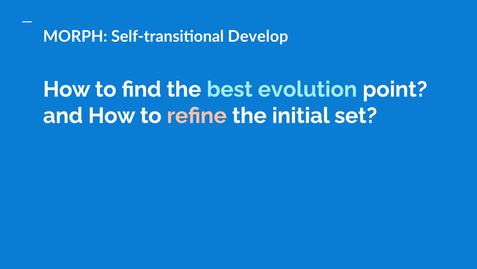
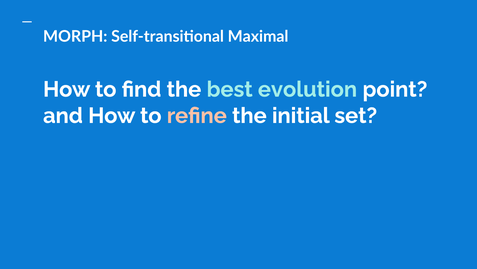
Develop: Develop -> Maximal
